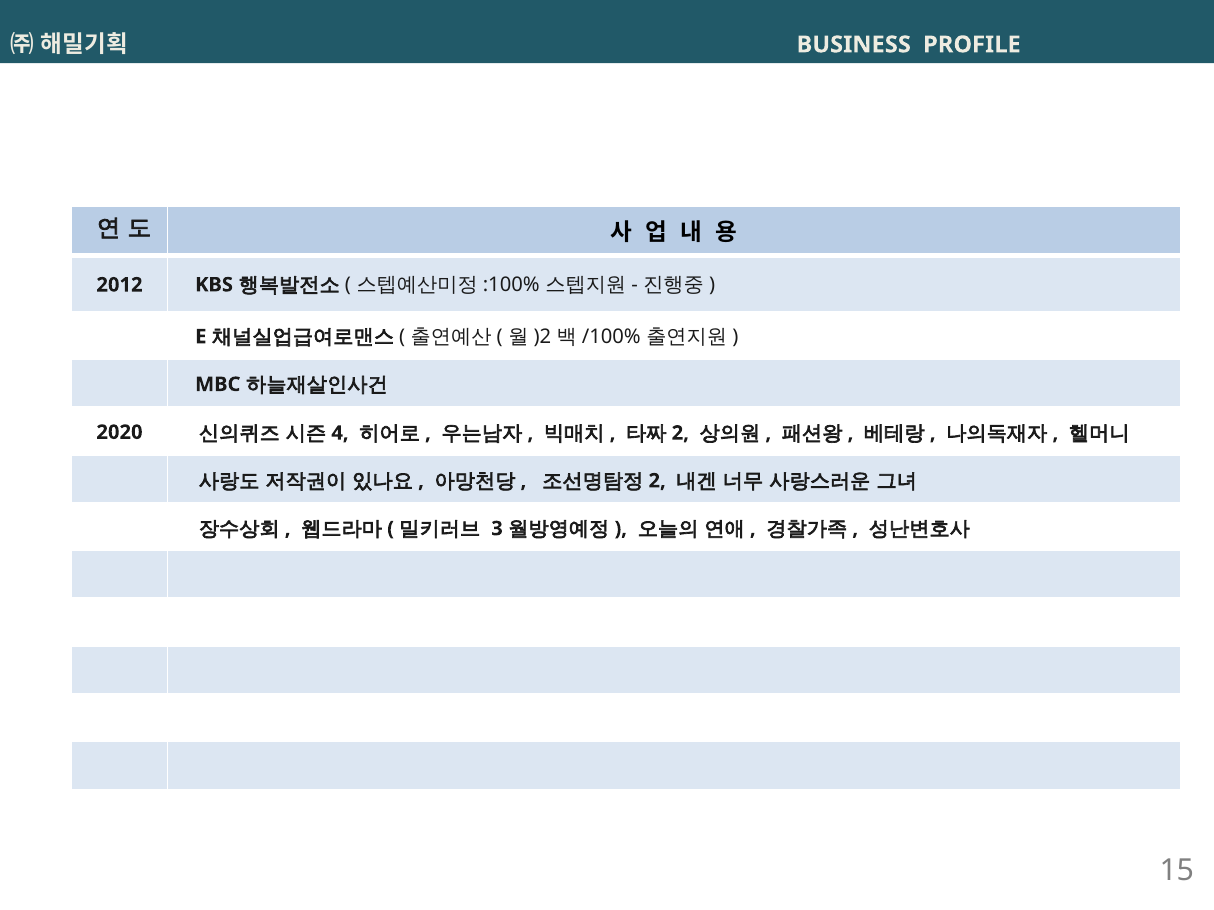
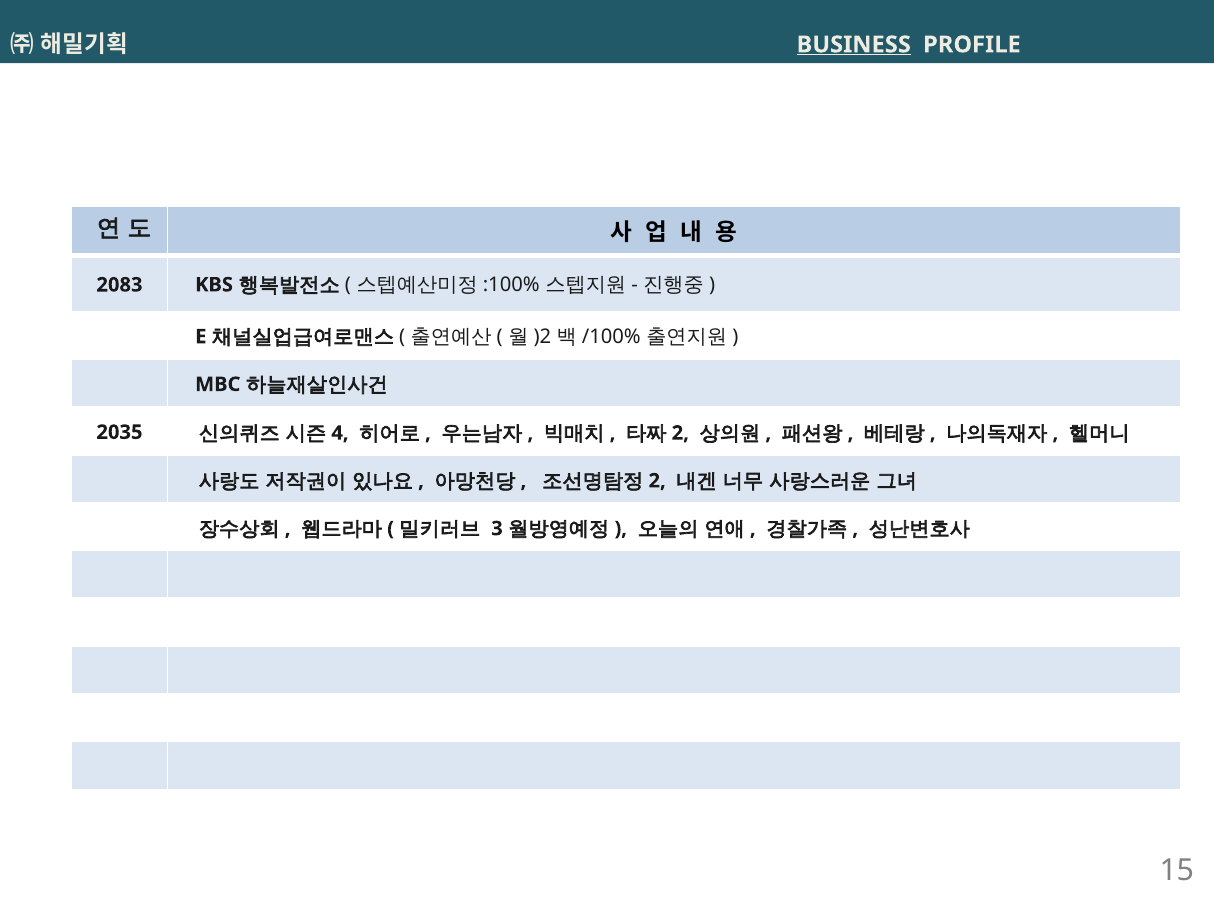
BUSINESS underline: none -> present
2012: 2012 -> 2083
2020: 2020 -> 2035
